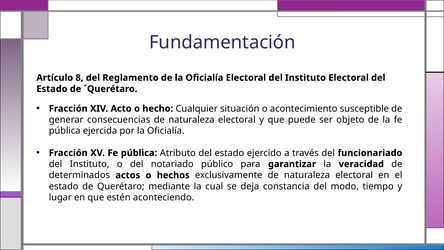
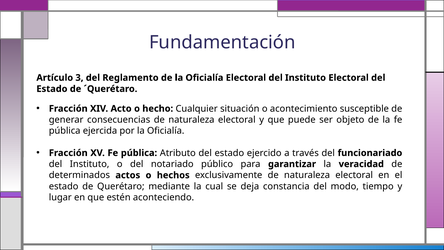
8: 8 -> 3
